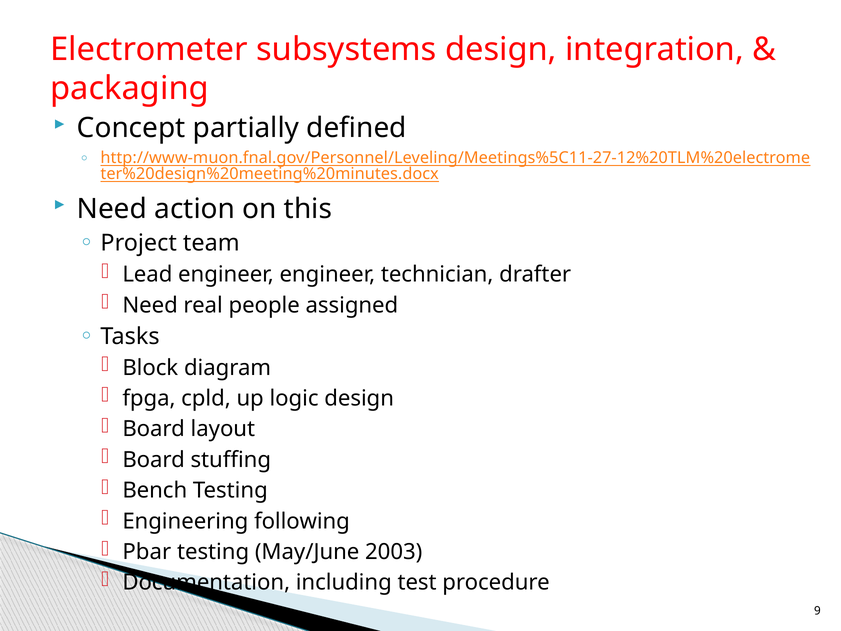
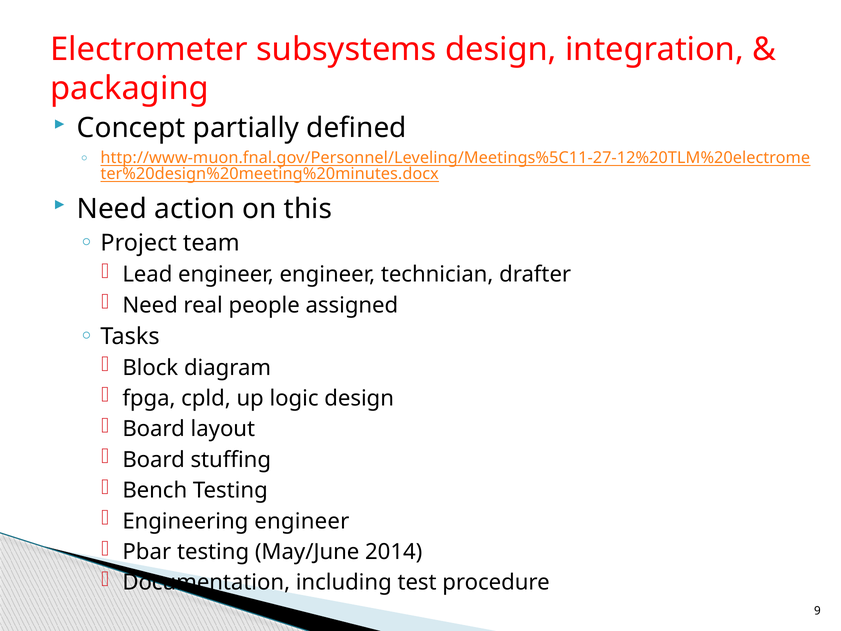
Engineering following: following -> engineer
2003: 2003 -> 2014
